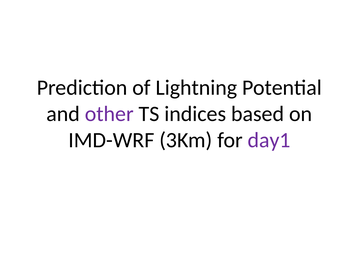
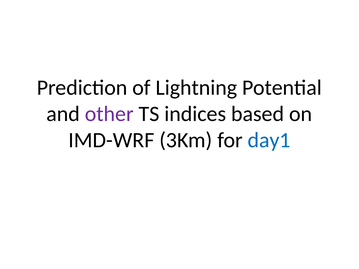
day1 colour: purple -> blue
